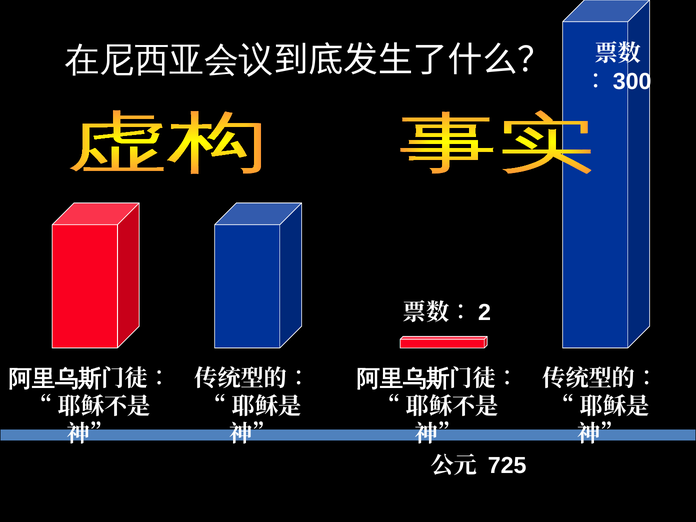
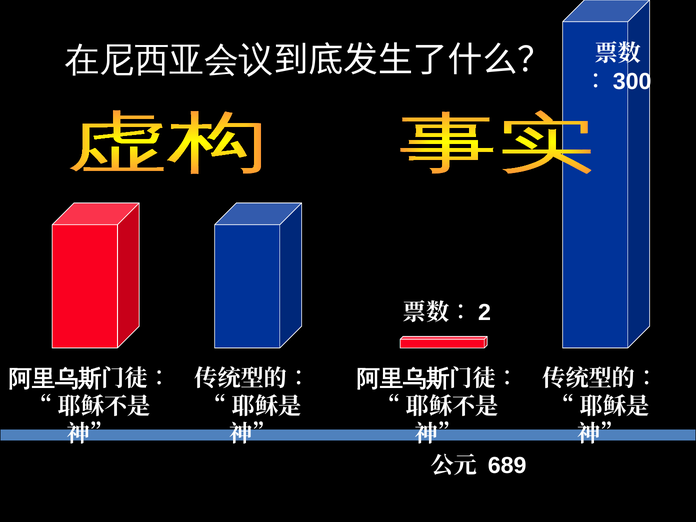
725: 725 -> 689
